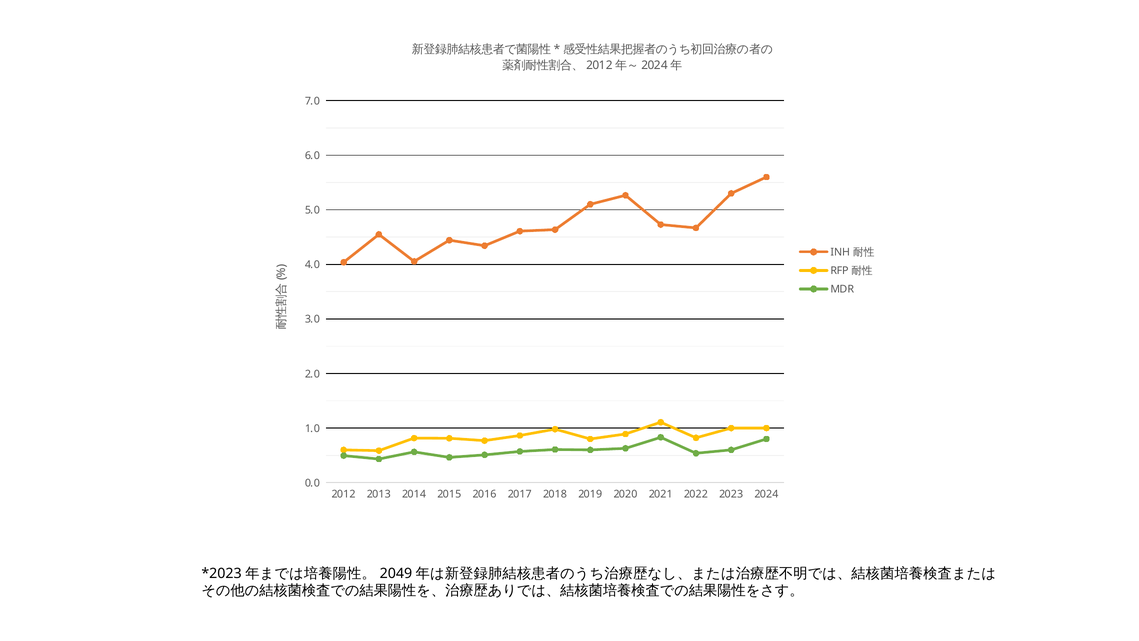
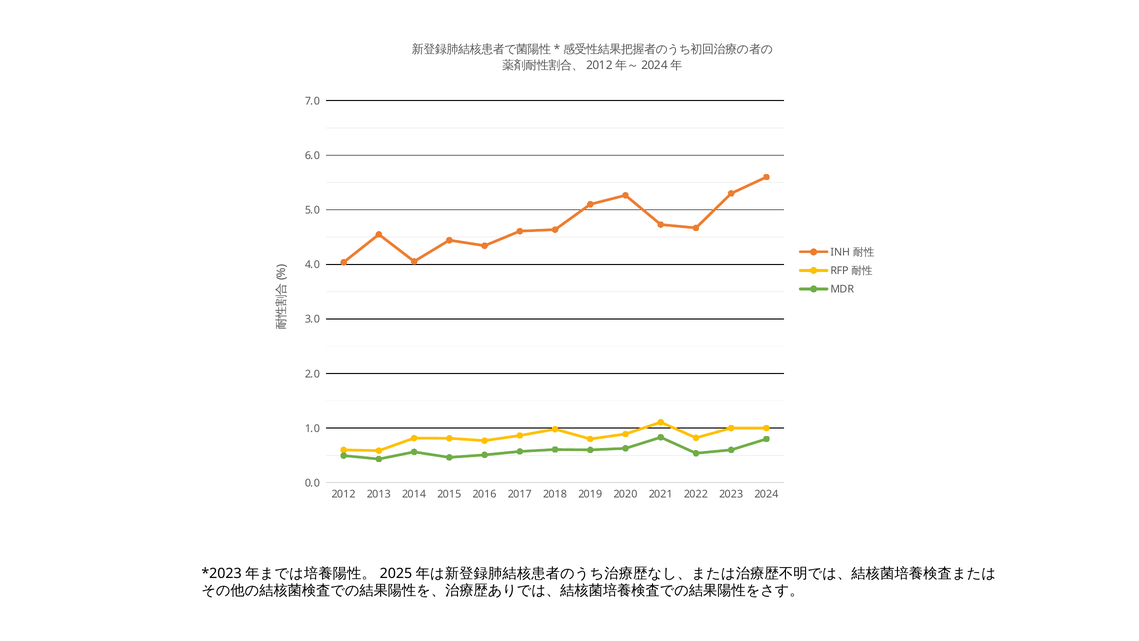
2049: 2049 -> 2025
